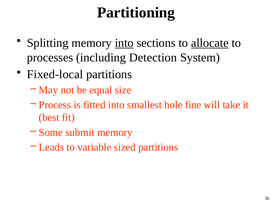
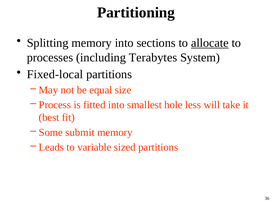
into at (124, 43) underline: present -> none
Detection: Detection -> Terabytes
fine: fine -> less
